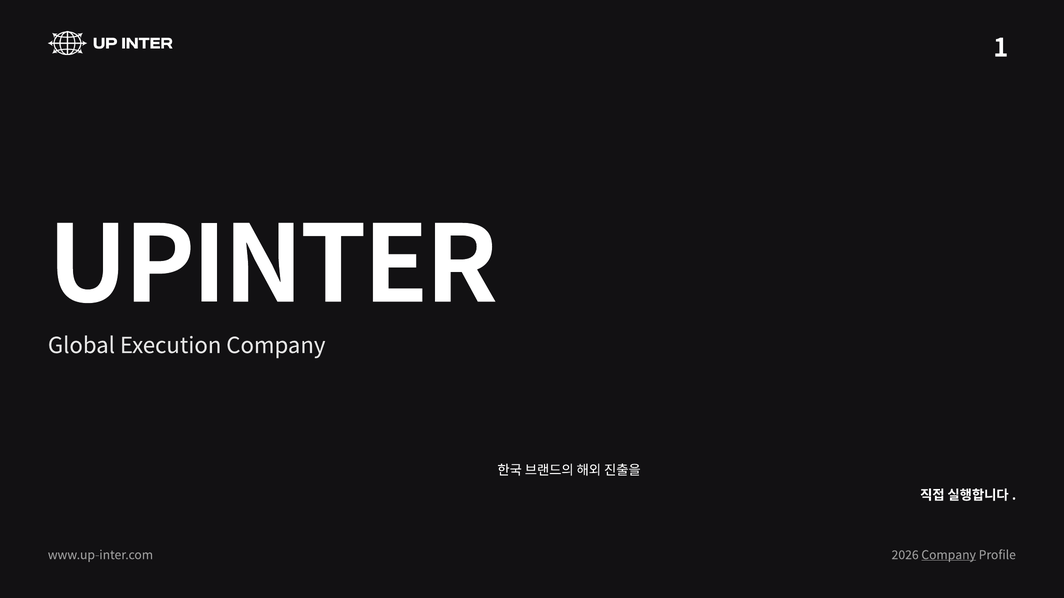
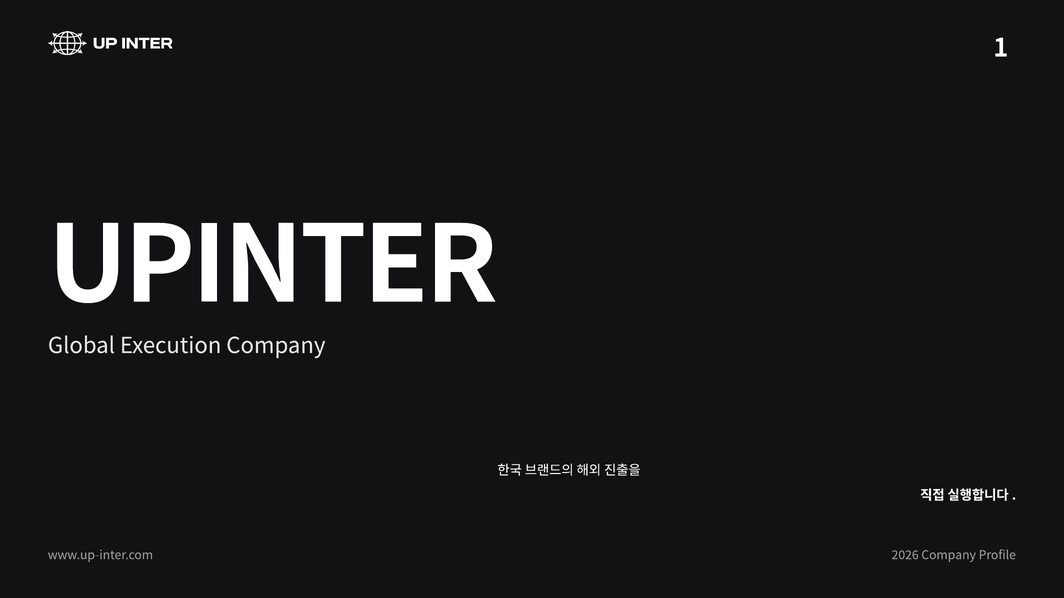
Company at (949, 556) underline: present -> none
